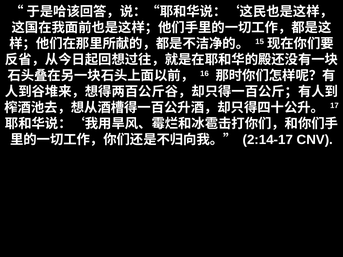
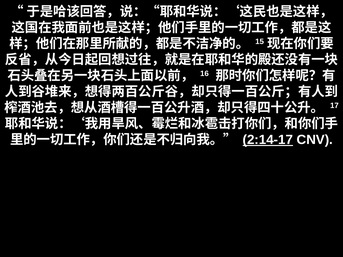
2:14-17 underline: none -> present
